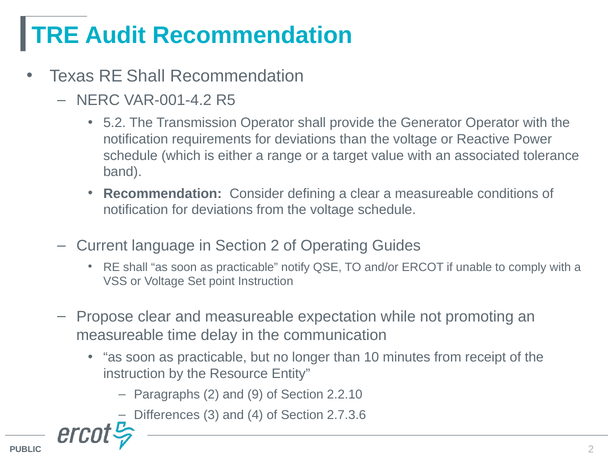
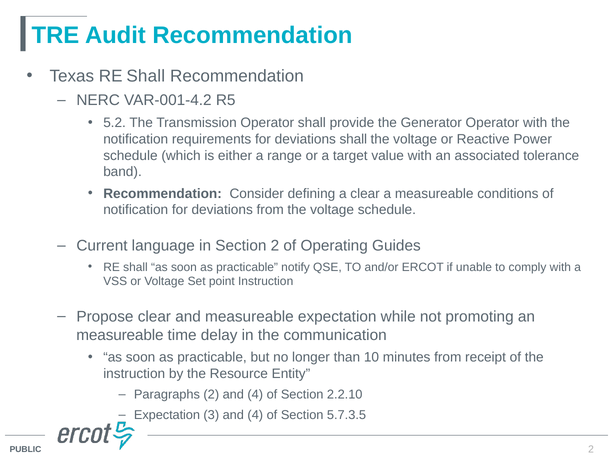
deviations than: than -> shall
2 and 9: 9 -> 4
Differences at (167, 415): Differences -> Expectation
2.7.3.6: 2.7.3.6 -> 5.7.3.5
